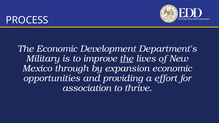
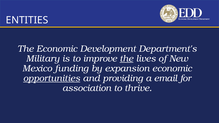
PROCESS: PROCESS -> ENTITIES
through: through -> funding
opportunities underline: none -> present
effort: effort -> email
